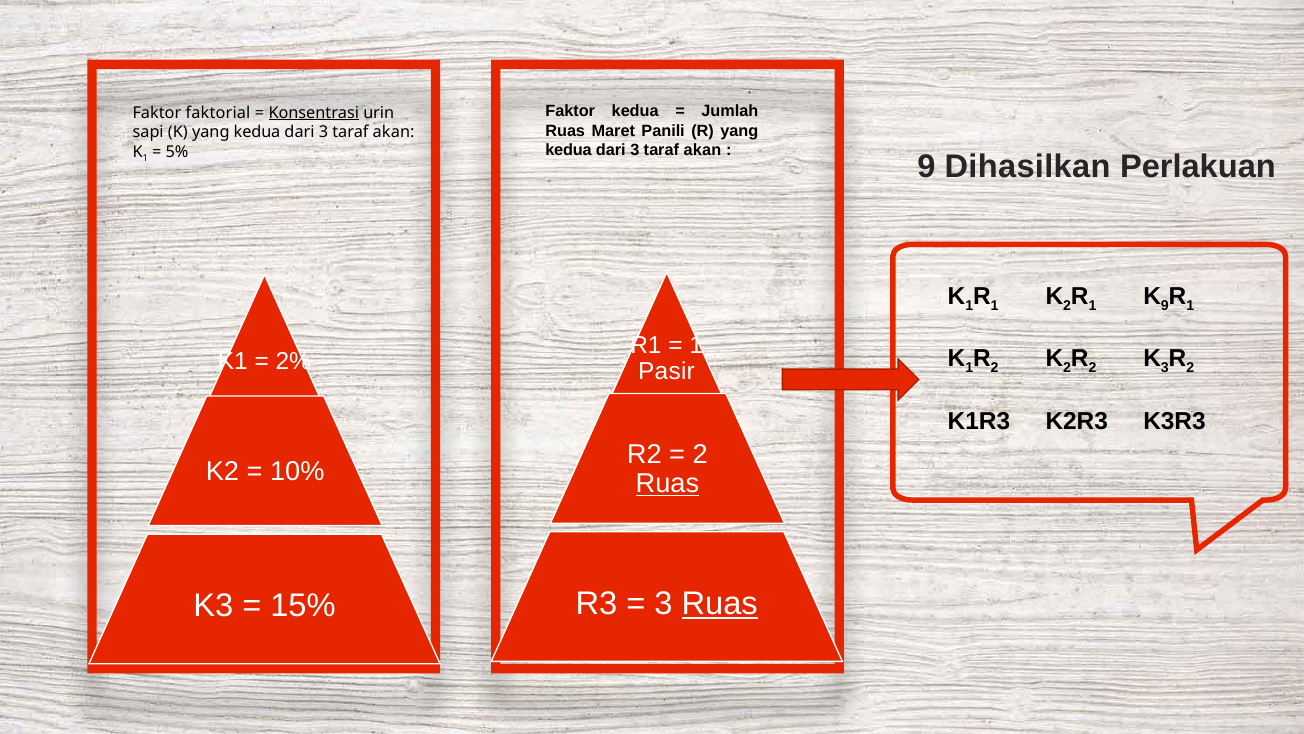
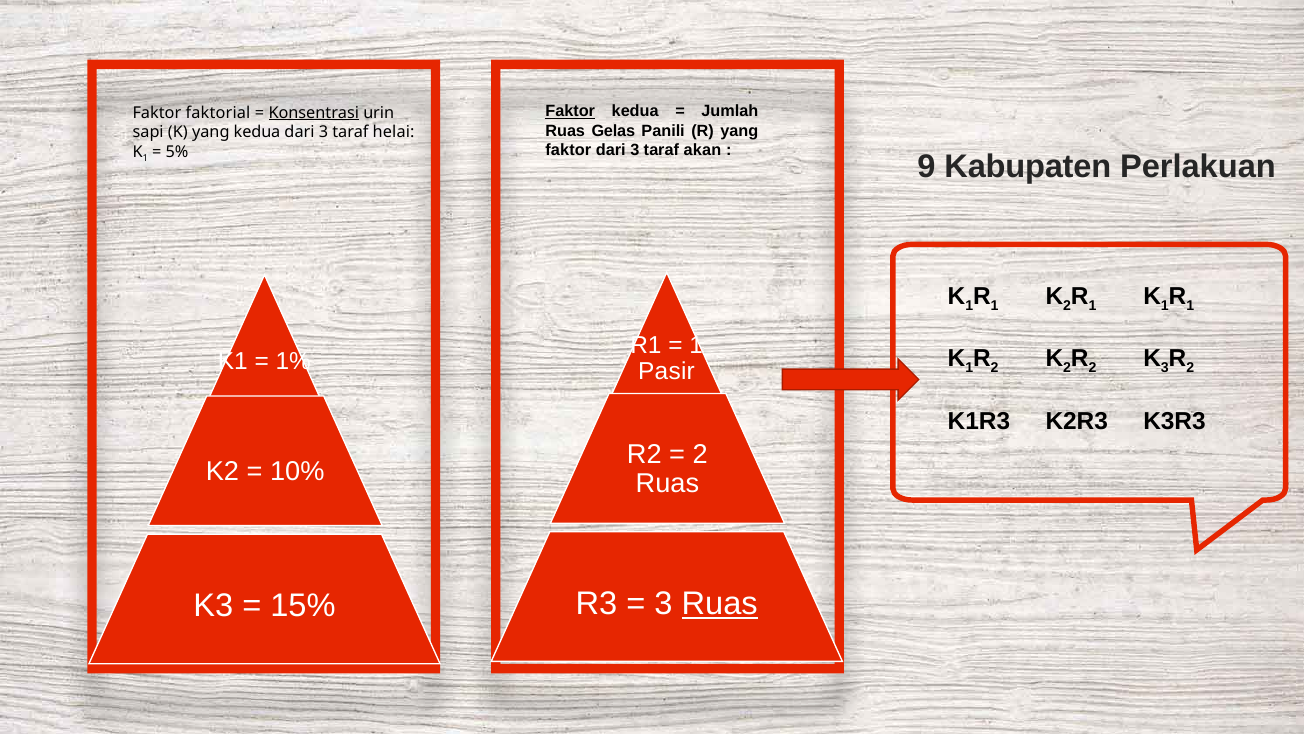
Faktor at (570, 111) underline: none -> present
Maret: Maret -> Gelas
akan at (394, 132): akan -> helai
kedua at (568, 150): kedua -> faktor
Dihasilkan: Dihasilkan -> Kabupaten
9 at (1165, 305): 9 -> 1
2%: 2% -> 1%
Ruas at (667, 483) underline: present -> none
